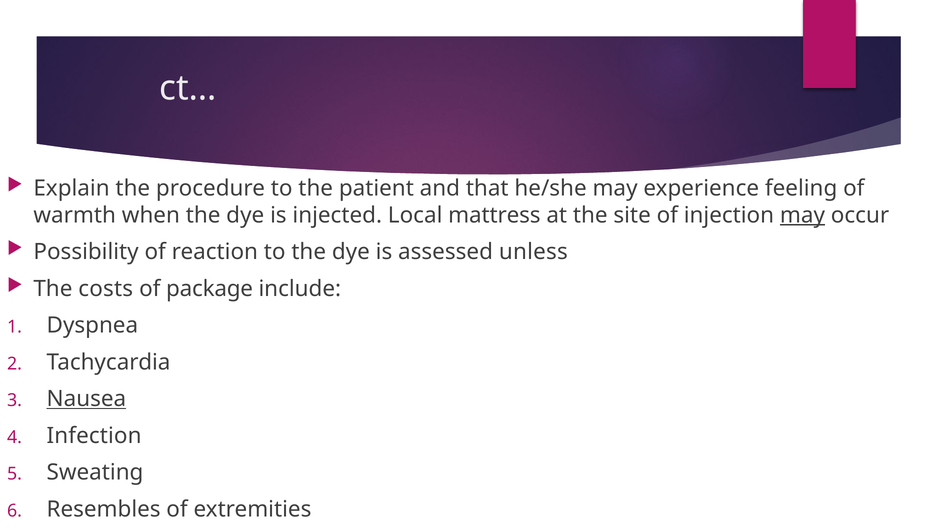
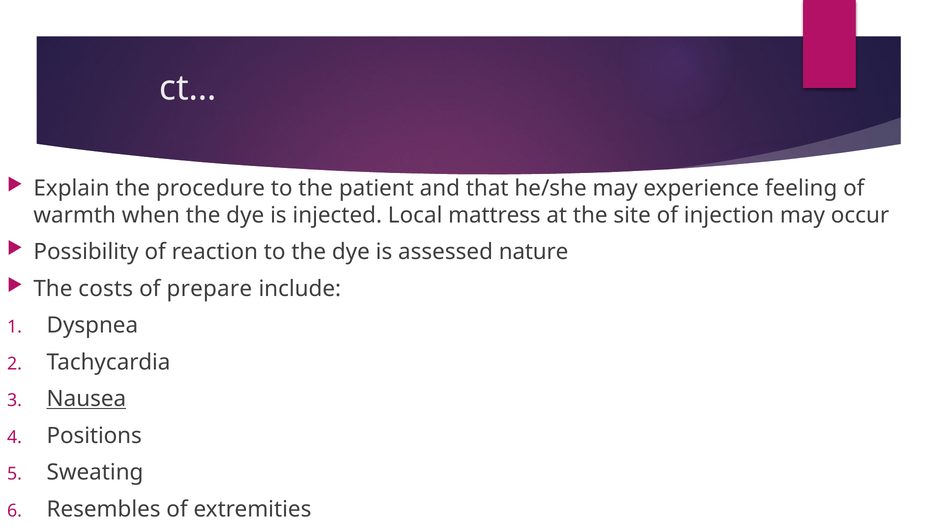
may at (803, 215) underline: present -> none
unless: unless -> nature
package: package -> prepare
Infection: Infection -> Positions
